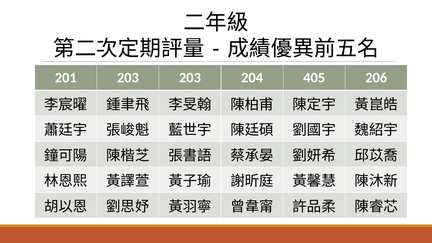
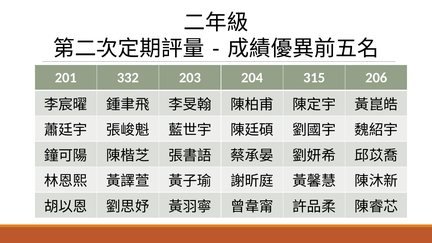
201 203: 203 -> 332
405: 405 -> 315
